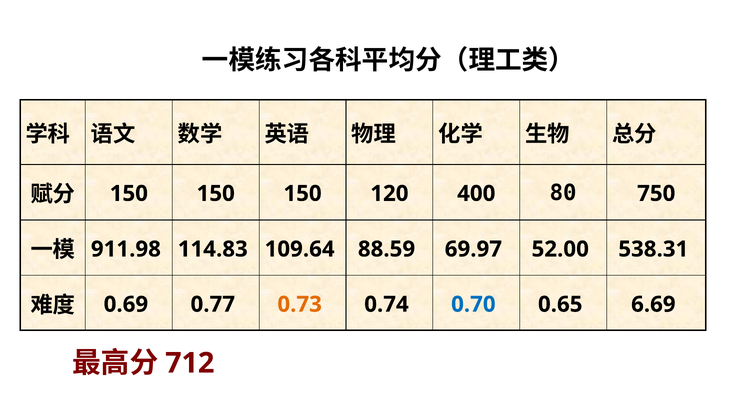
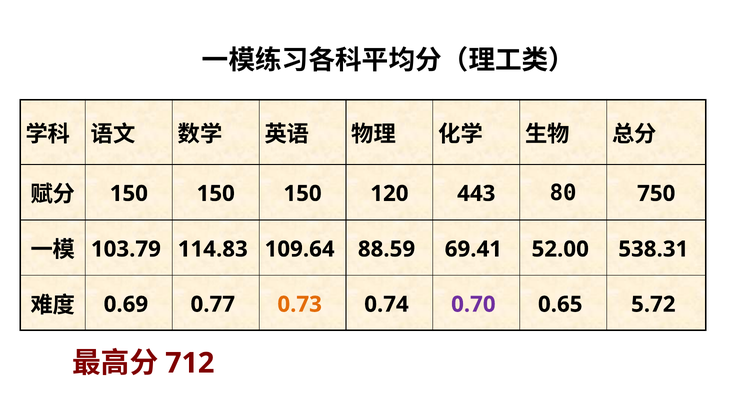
400: 400 -> 443
911.98: 911.98 -> 103.79
69.97: 69.97 -> 69.41
0.70 colour: blue -> purple
6.69: 6.69 -> 5.72
